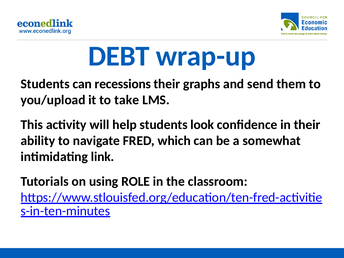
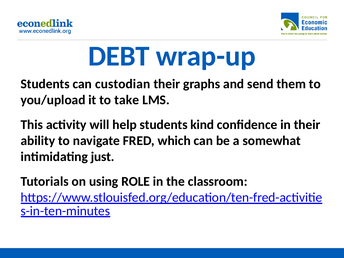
recessions: recessions -> custodian
look: look -> kind
link: link -> just
